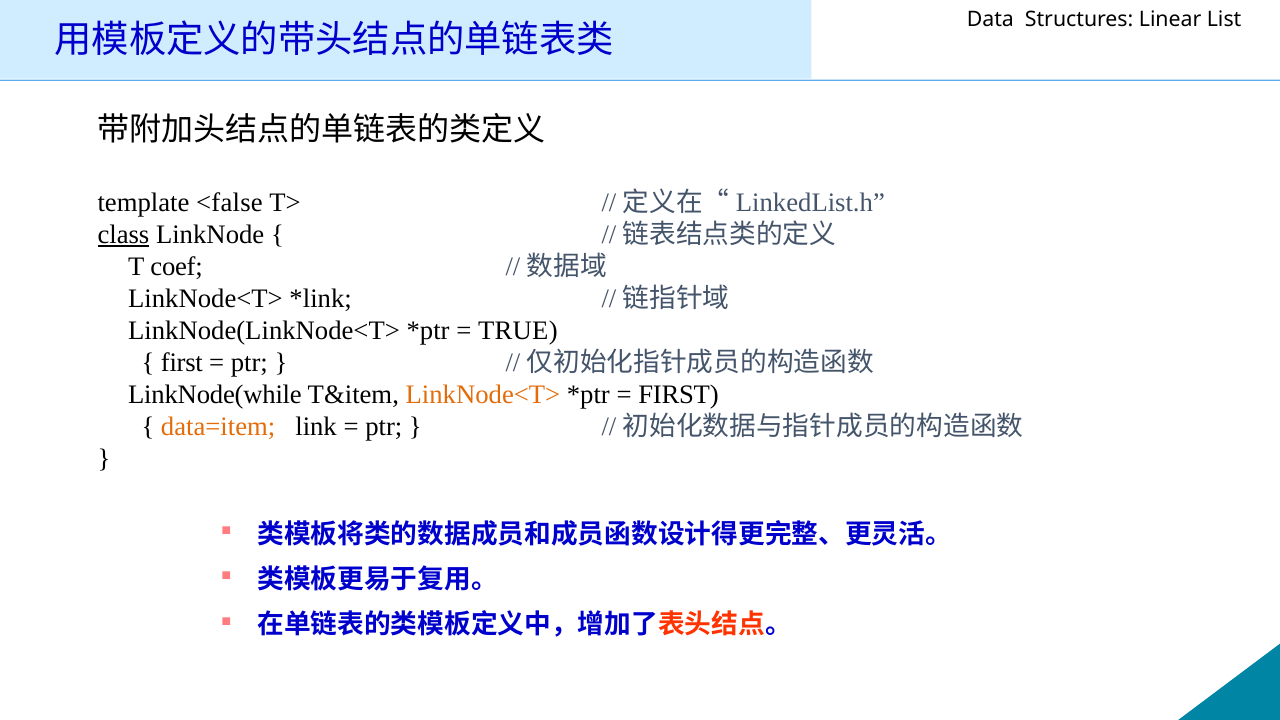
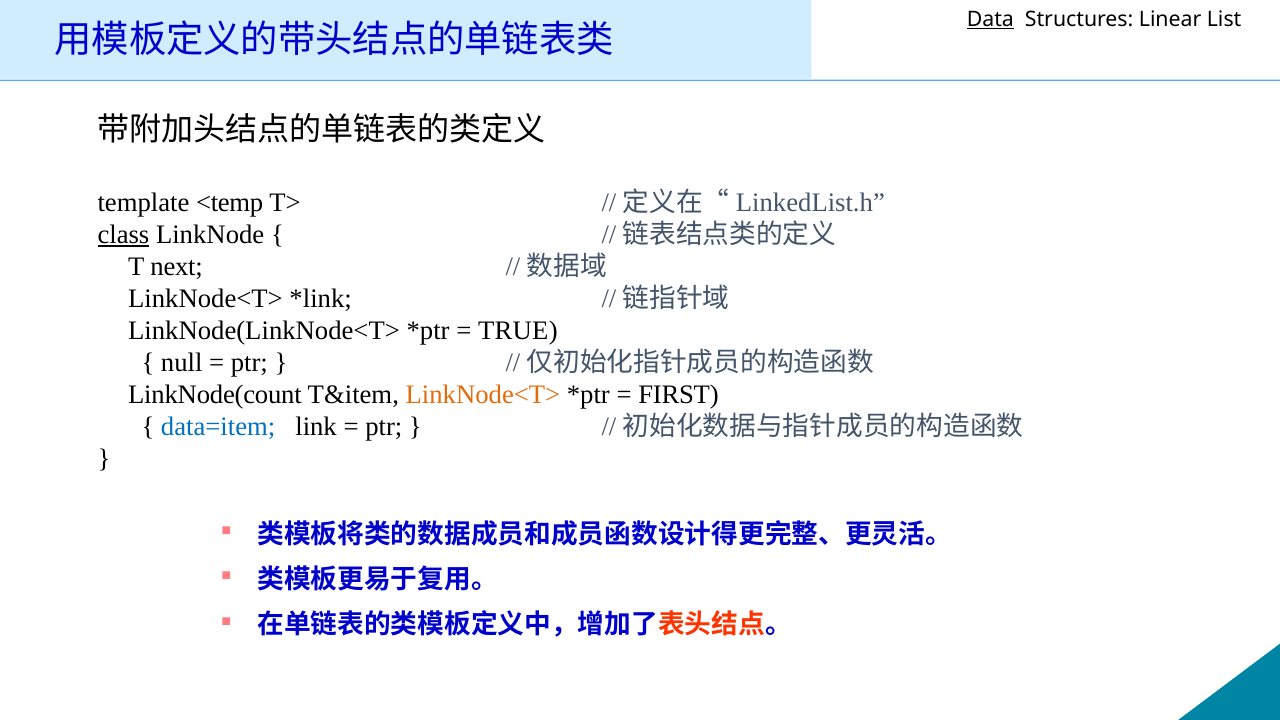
Data underline: none -> present
<false: <false -> <temp
coef: coef -> next
first at (182, 363): first -> null
LinkNode(while: LinkNode(while -> LinkNode(count
data=item colour: orange -> blue
